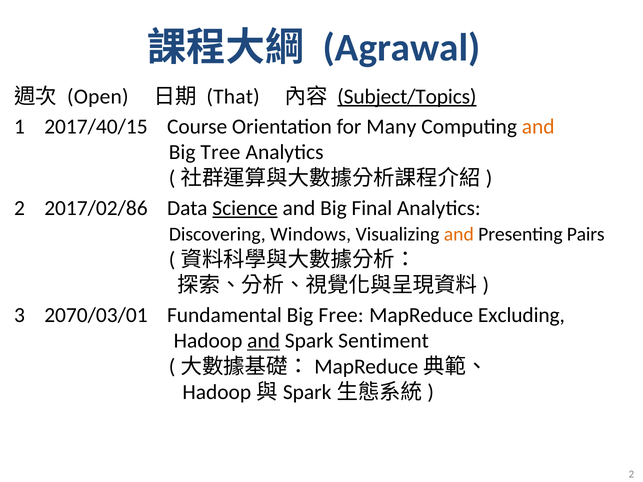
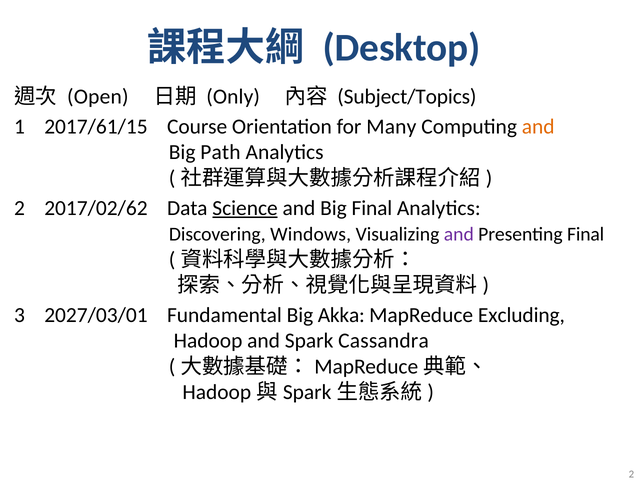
Agrawal: Agrawal -> Desktop
That: That -> Only
Subject/Topics underline: present -> none
2017/40/15: 2017/40/15 -> 2017/61/15
Tree: Tree -> Path
2017/02/86: 2017/02/86 -> 2017/02/62
and at (459, 234) colour: orange -> purple
Presenting Pairs: Pairs -> Final
2070/03/01: 2070/03/01 -> 2027/03/01
Free: Free -> Akka
and at (264, 341) underline: present -> none
Sentiment: Sentiment -> Cassandra
